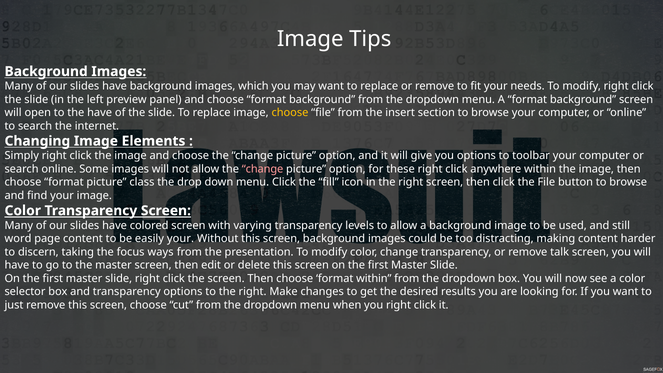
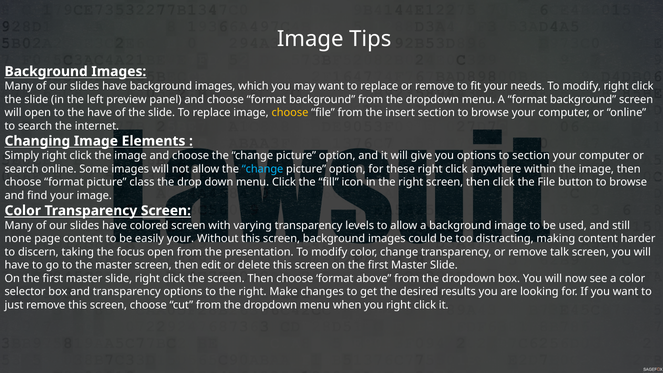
to toolbar: toolbar -> section
change at (263, 169) colour: pink -> light blue
word: word -> none
focus ways: ways -> open
format within: within -> above
